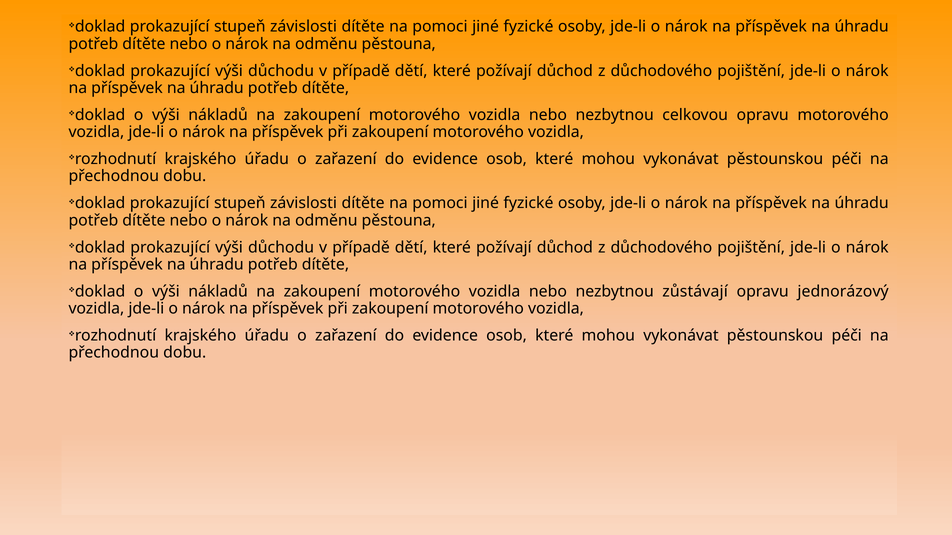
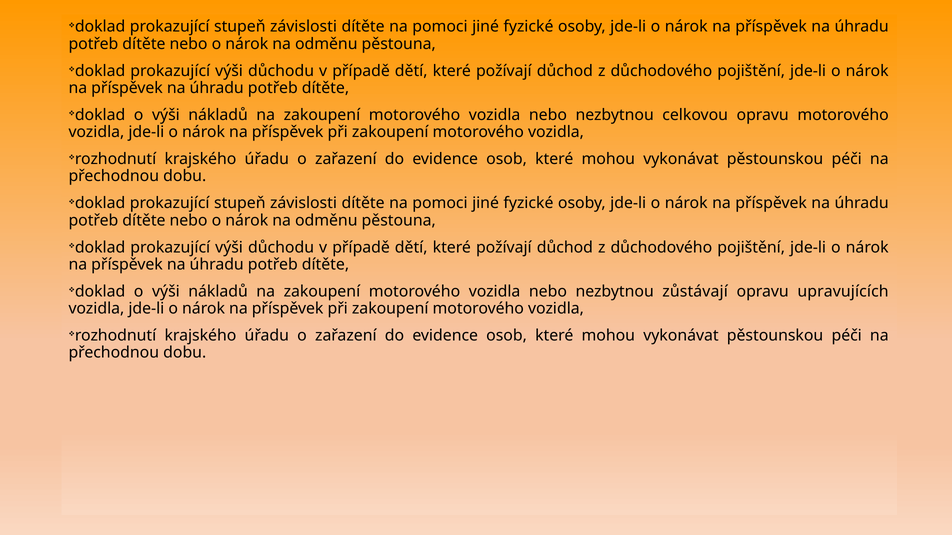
jednorázový: jednorázový -> upravujících
